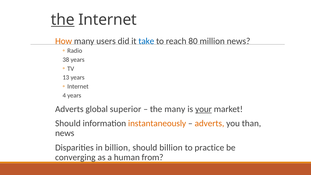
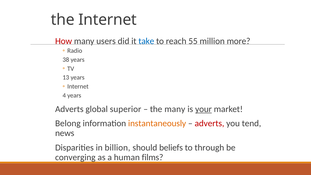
the at (63, 20) underline: present -> none
How colour: orange -> red
80: 80 -> 55
million news: news -> more
Should at (68, 123): Should -> Belong
adverts at (209, 123) colour: orange -> red
than: than -> tend
should billion: billion -> beliefs
practice: practice -> through
from: from -> films
